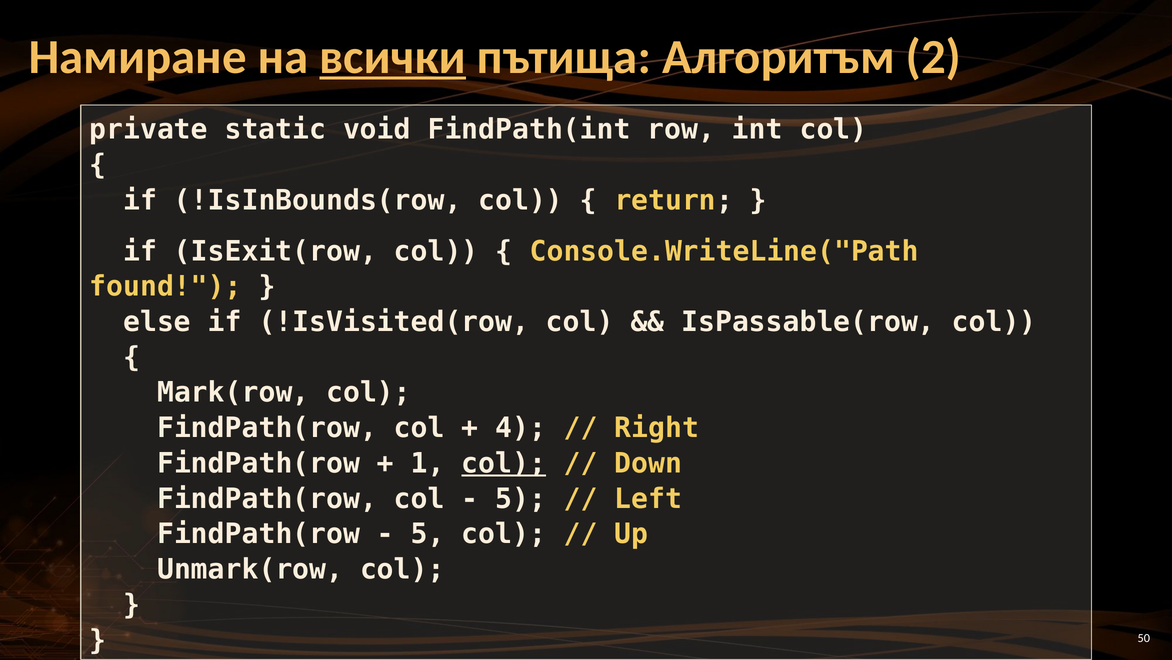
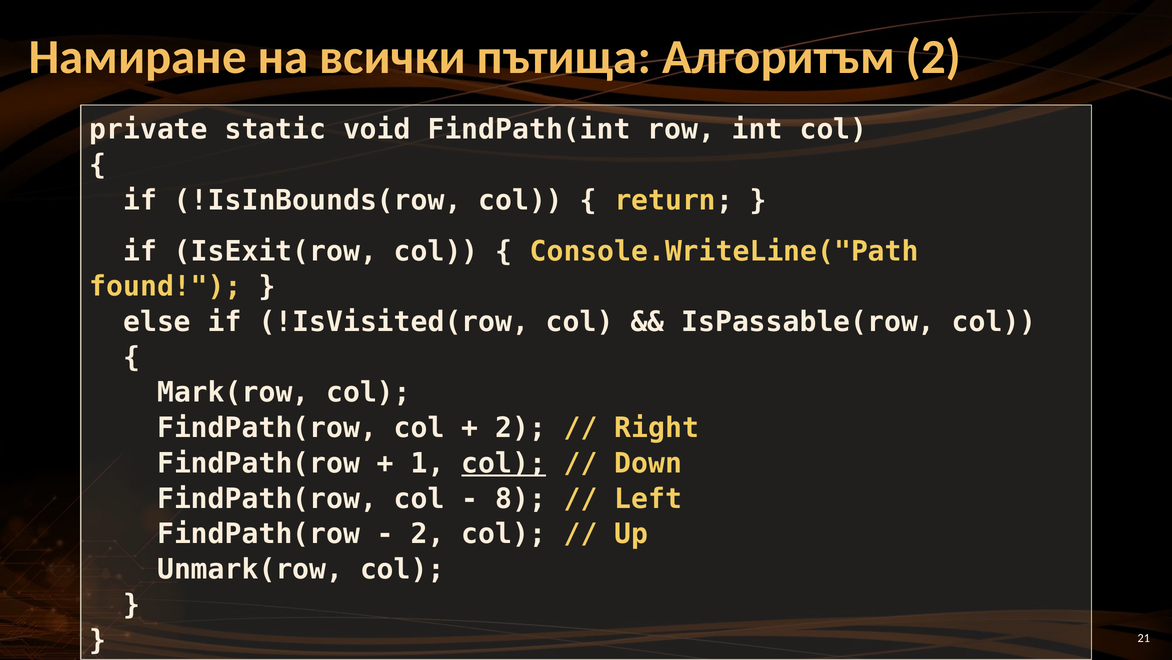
всички underline: present -> none
4 at (521, 428): 4 -> 2
5 at (521, 498): 5 -> 8
5 at (428, 534): 5 -> 2
50: 50 -> 21
